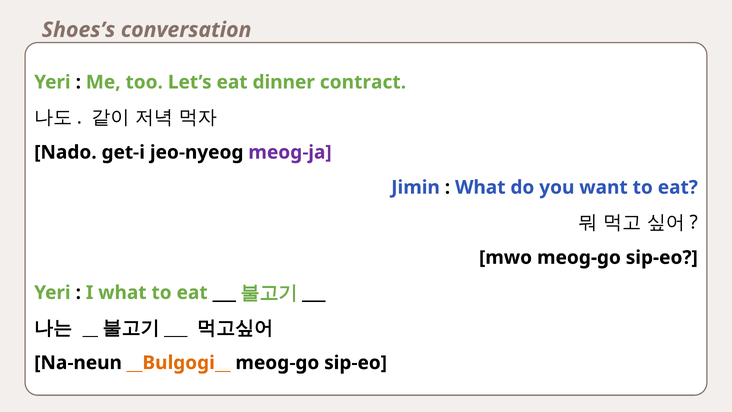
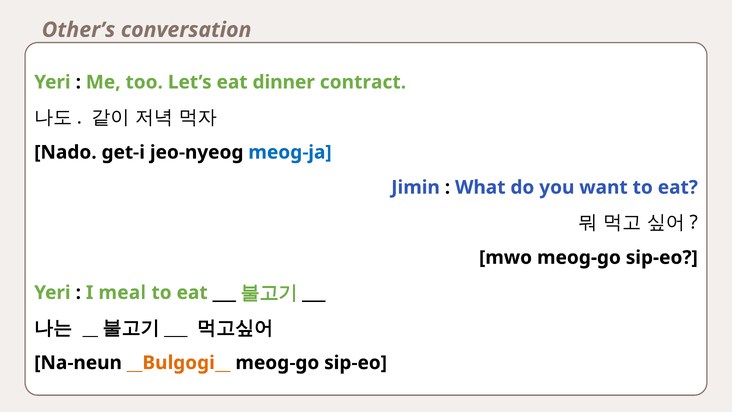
Shoes’s: Shoes’s -> Other’s
meog-ja colour: purple -> blue
I what: what -> meal
